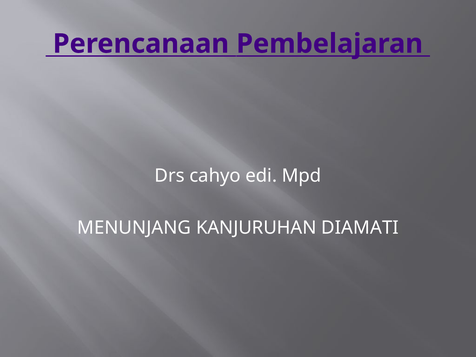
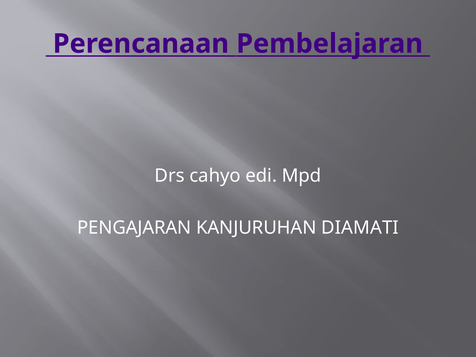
MENUNJANG: MENUNJANG -> PENGAJARAN
